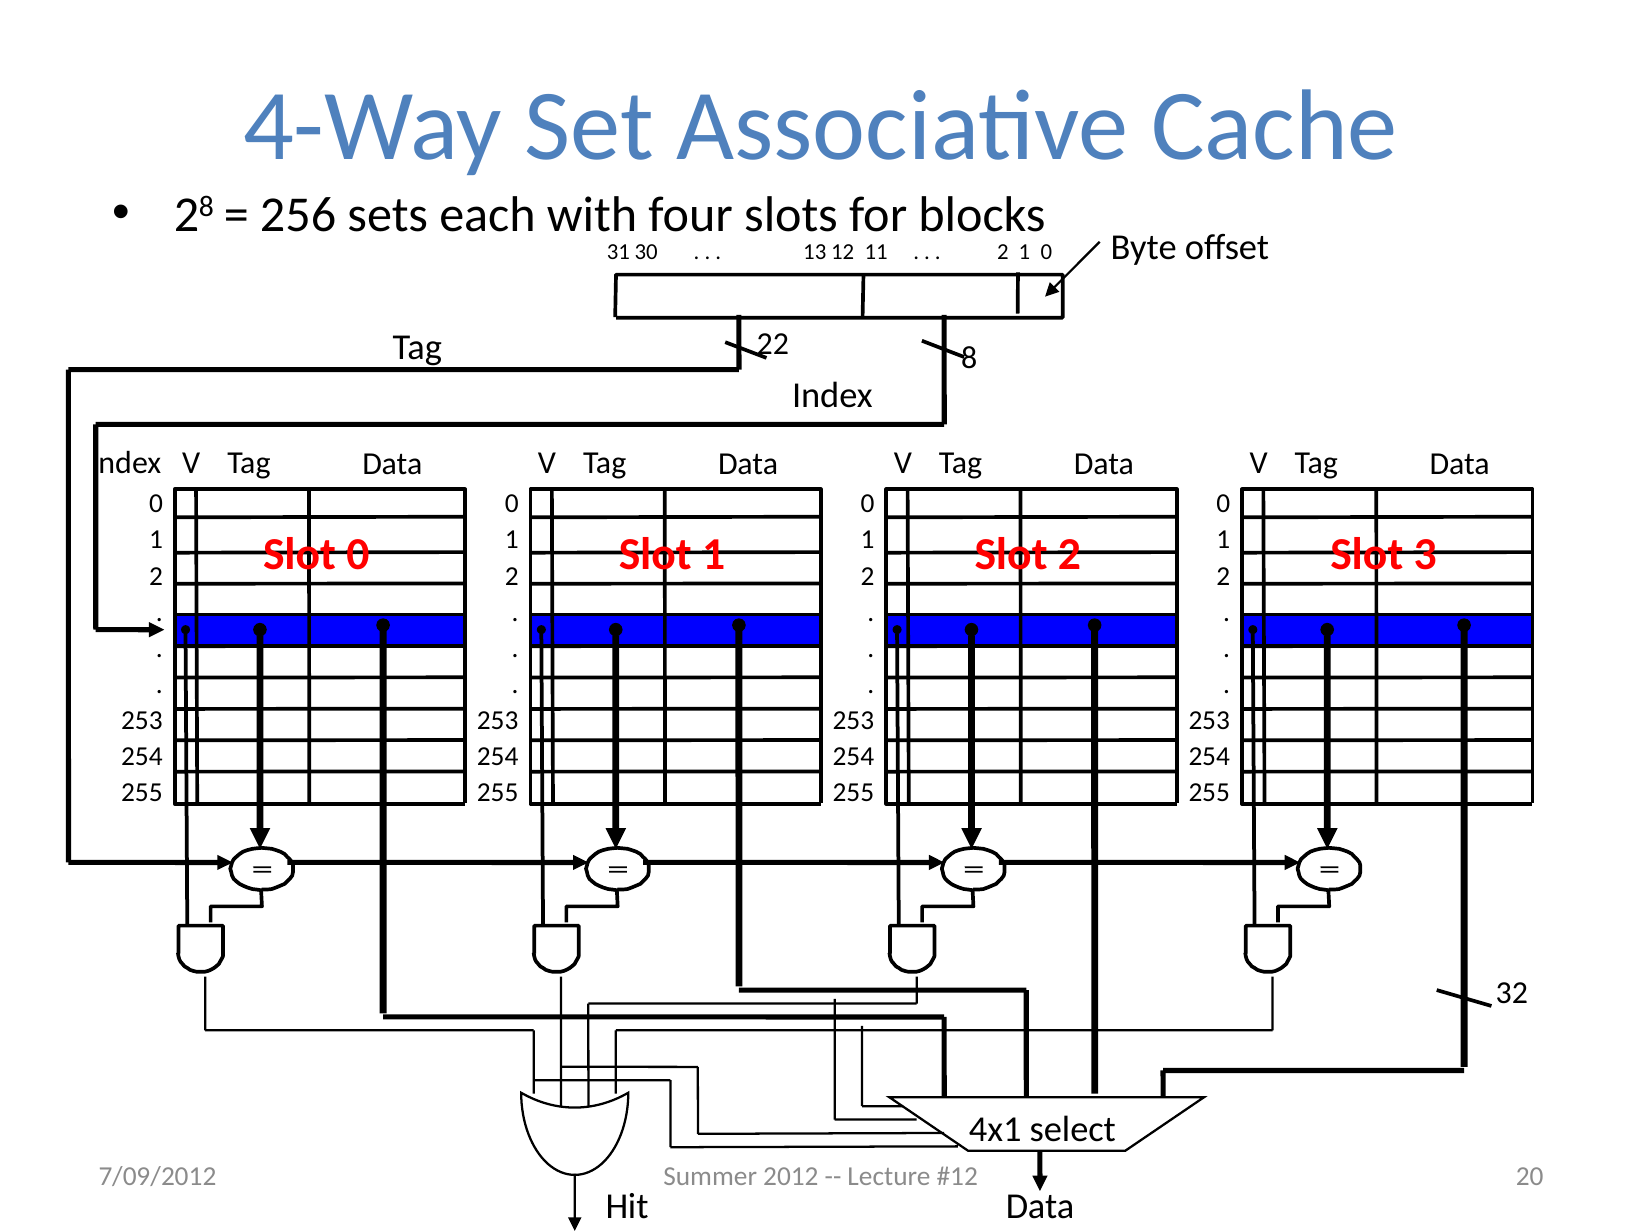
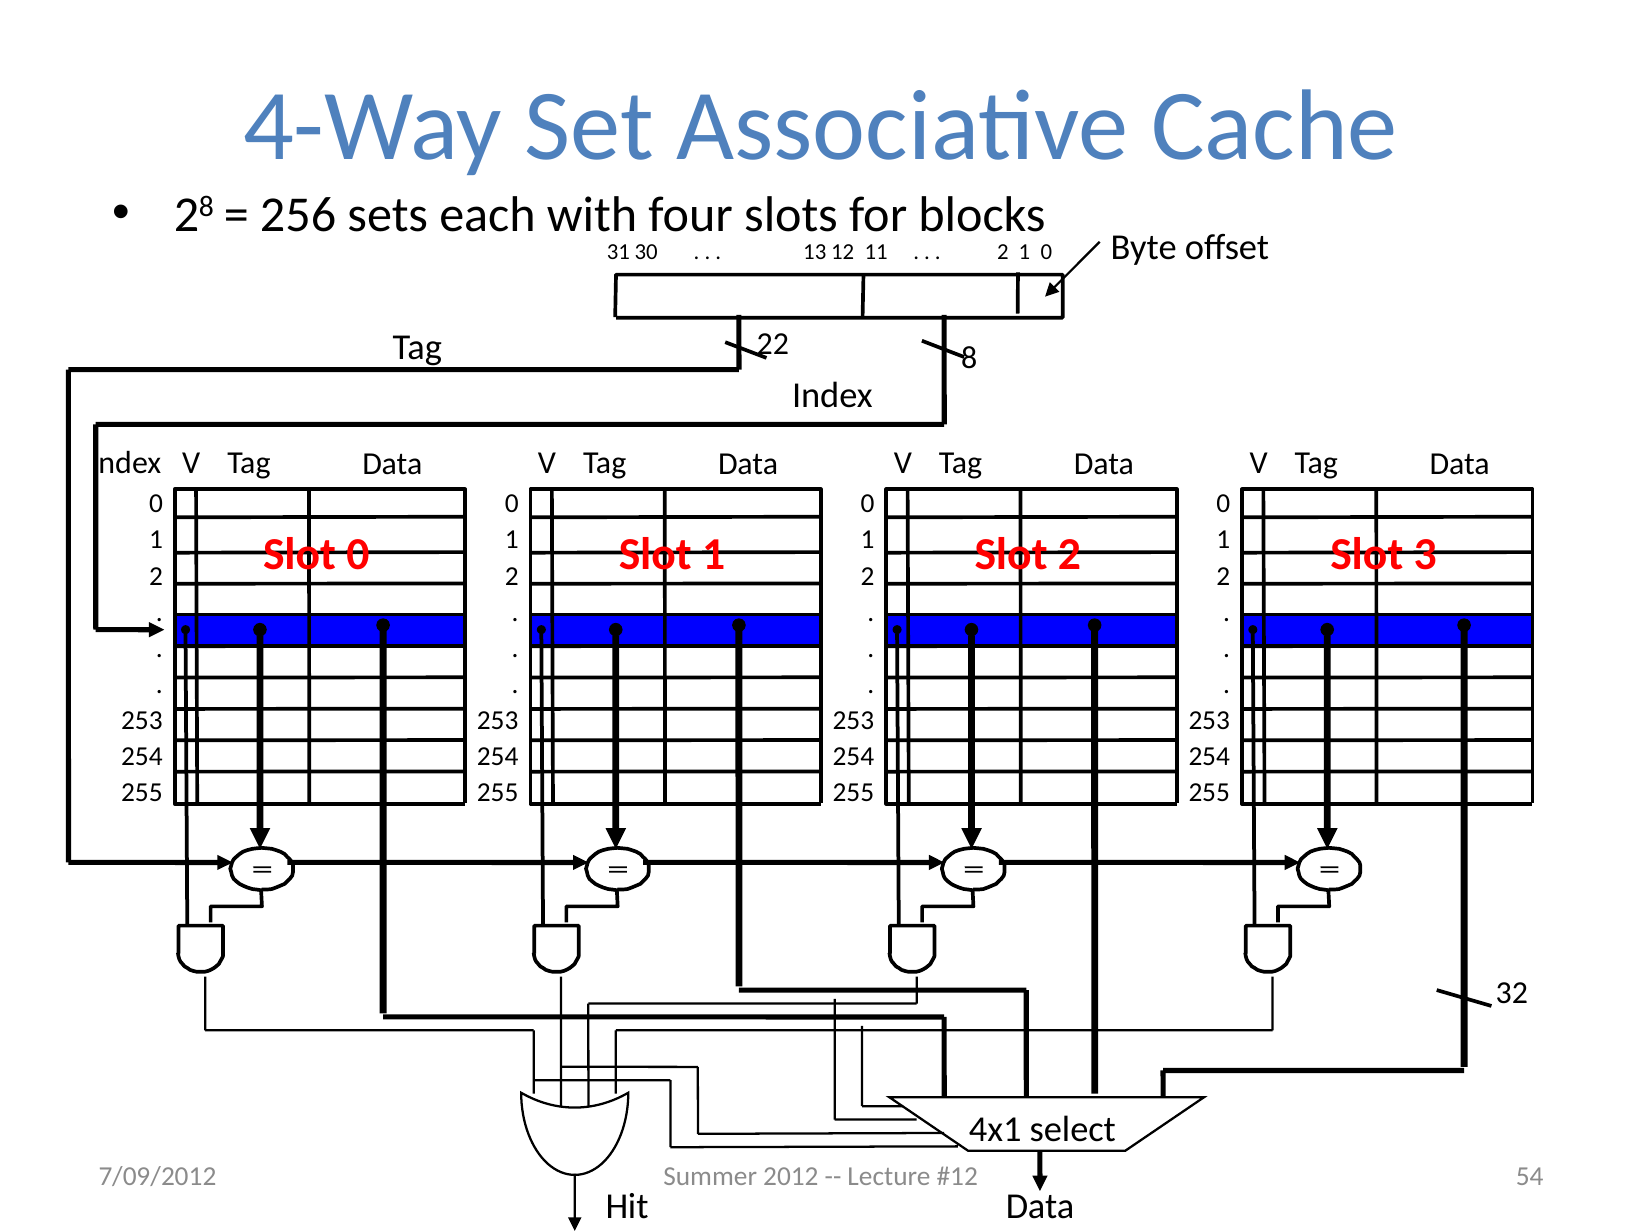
20: 20 -> 54
